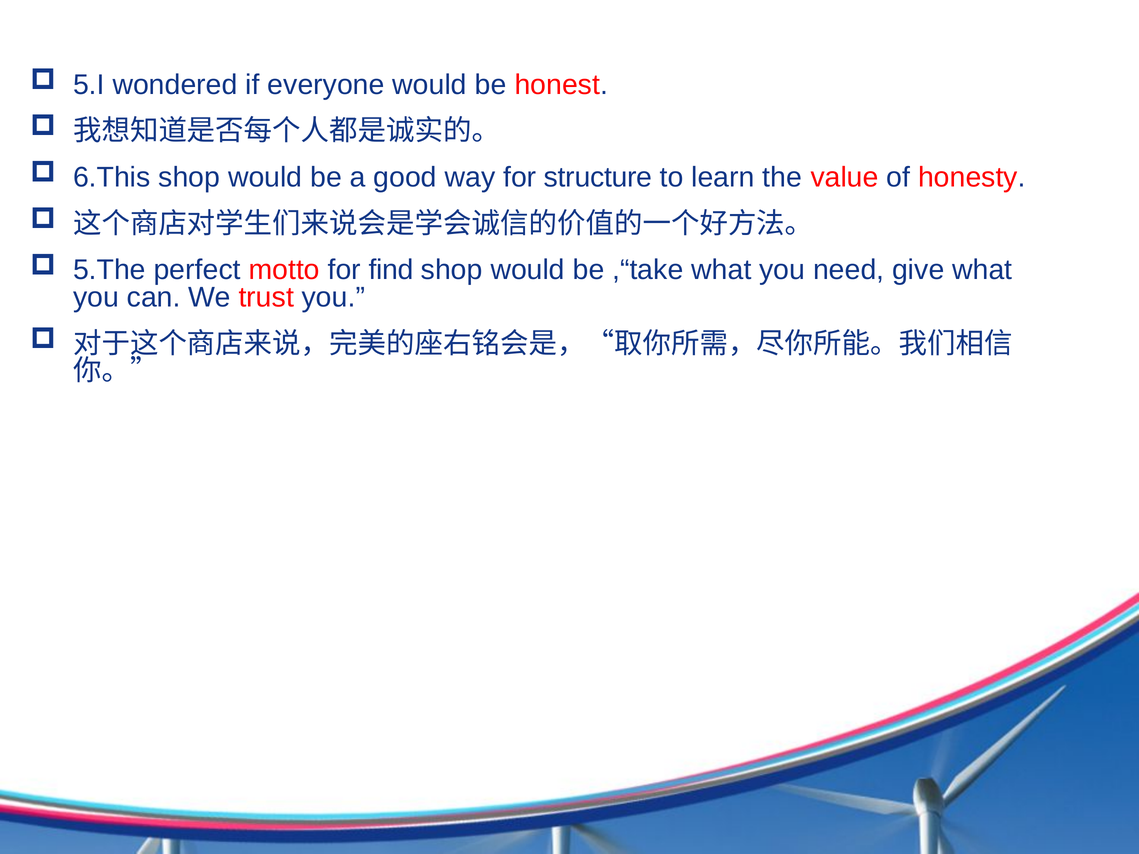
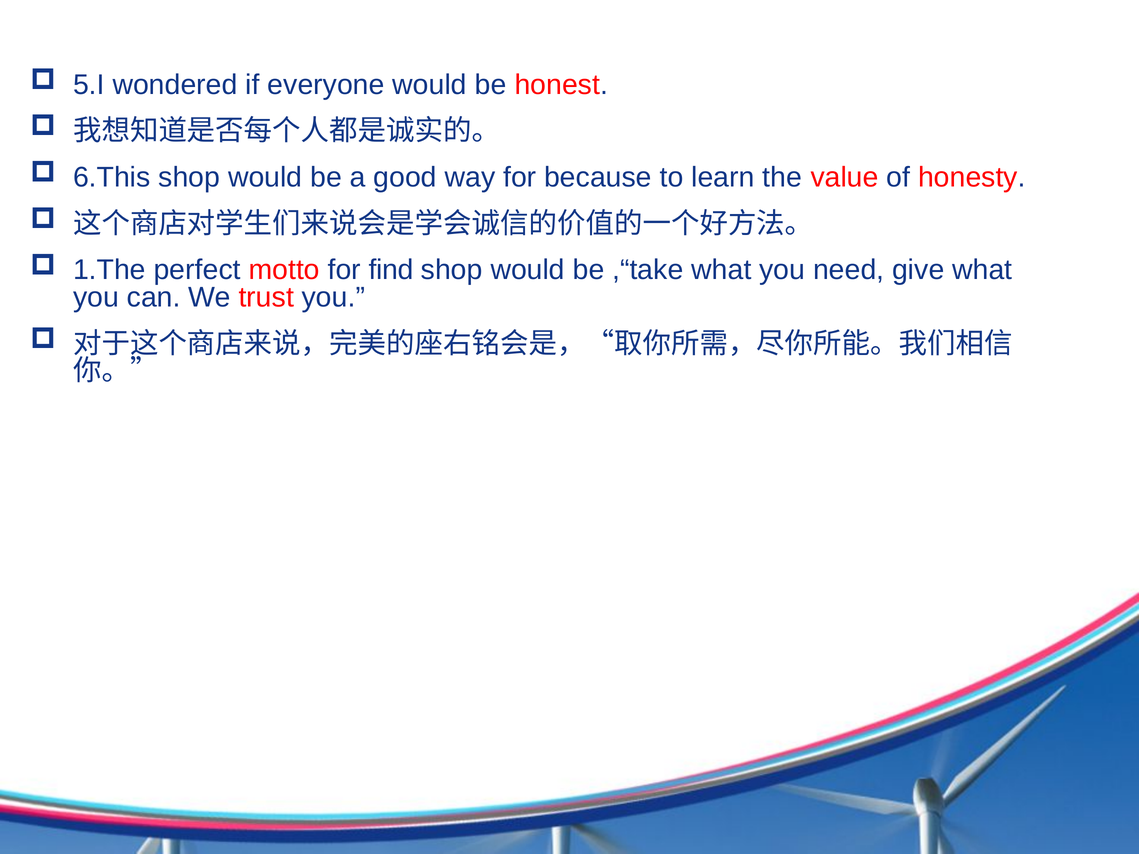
structure: structure -> because
5.The: 5.The -> 1.The
